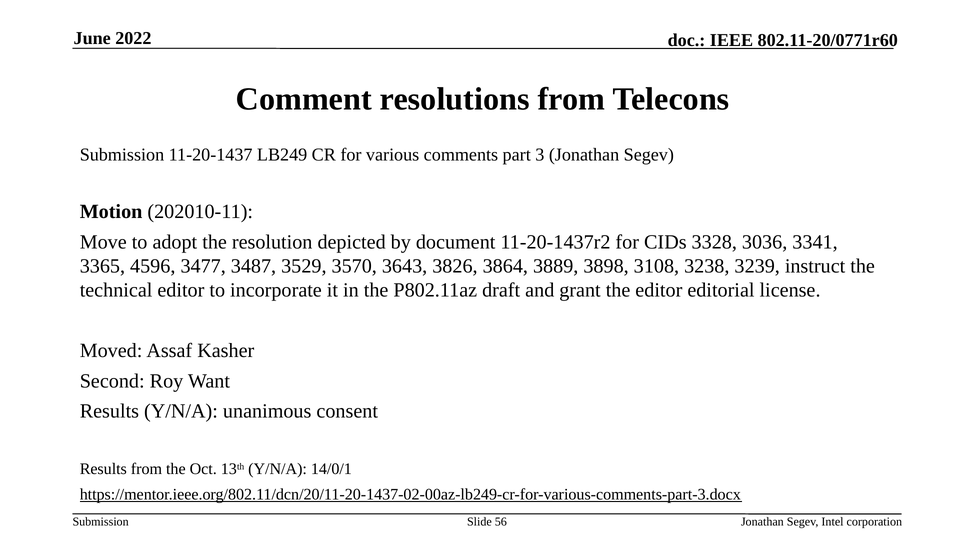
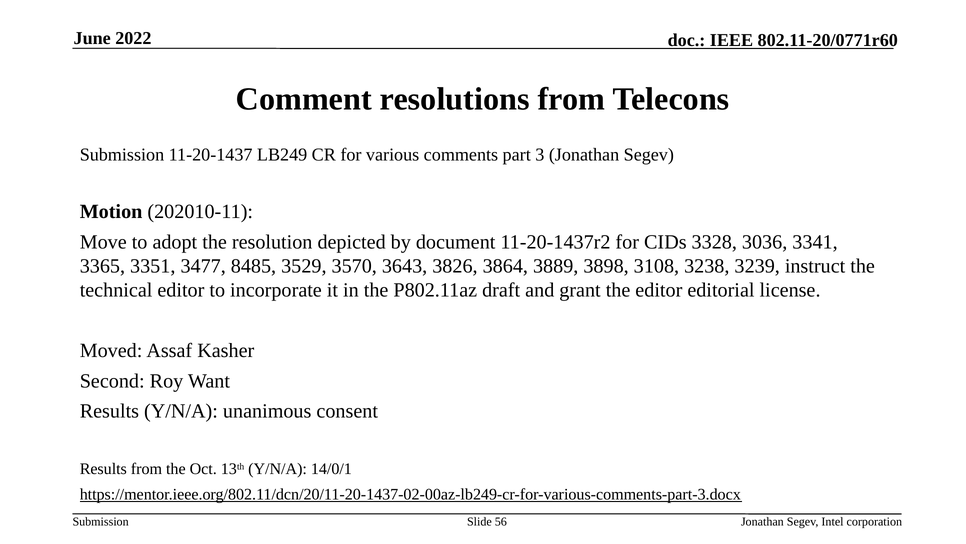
4596: 4596 -> 3351
3487: 3487 -> 8485
